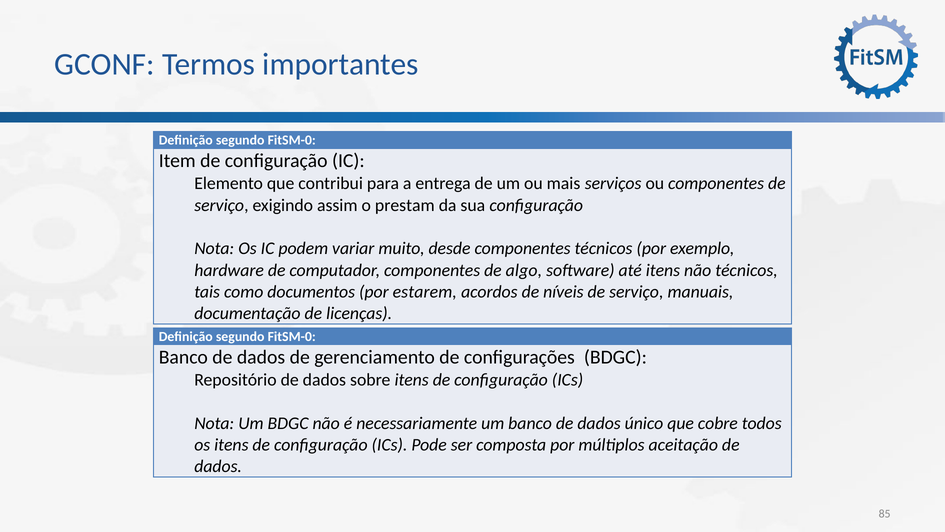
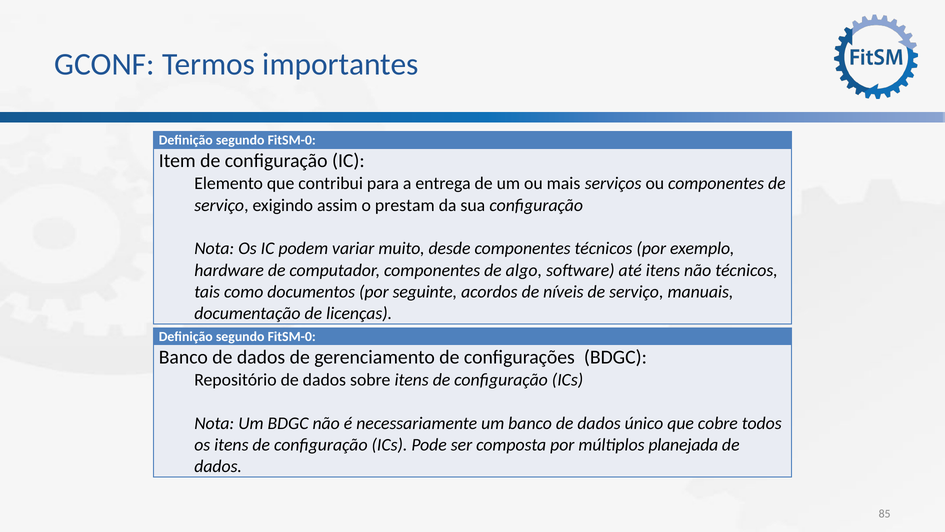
estarem: estarem -> seguinte
aceitação: aceitação -> planejada
